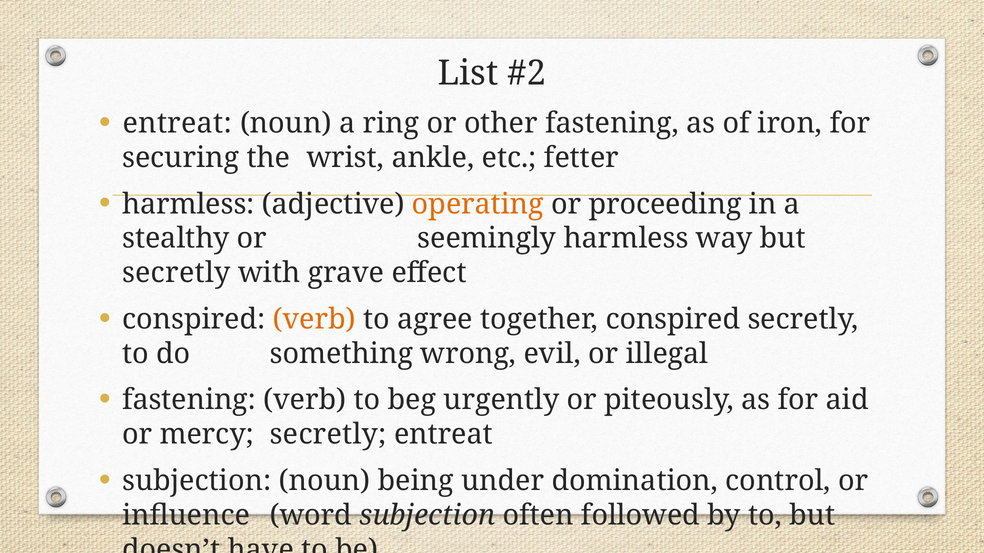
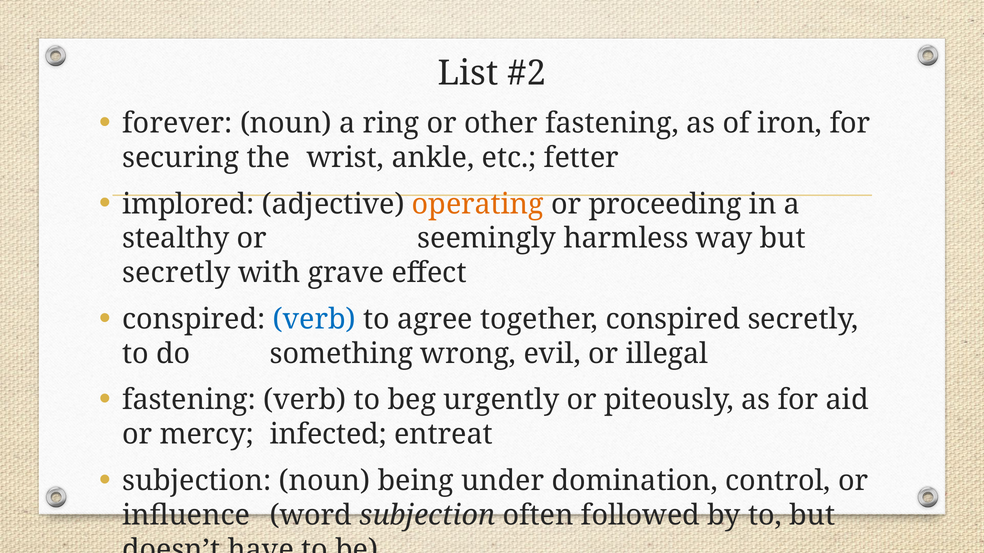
entreat at (177, 123): entreat -> forever
harmless at (188, 204): harmless -> implored
verb at (314, 320) colour: orange -> blue
mercy secretly: secretly -> infected
